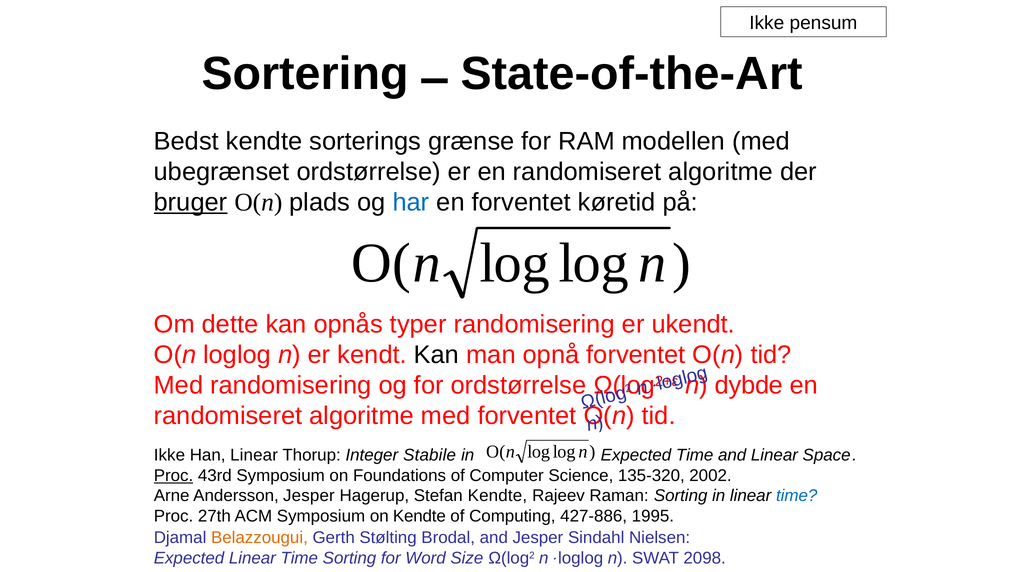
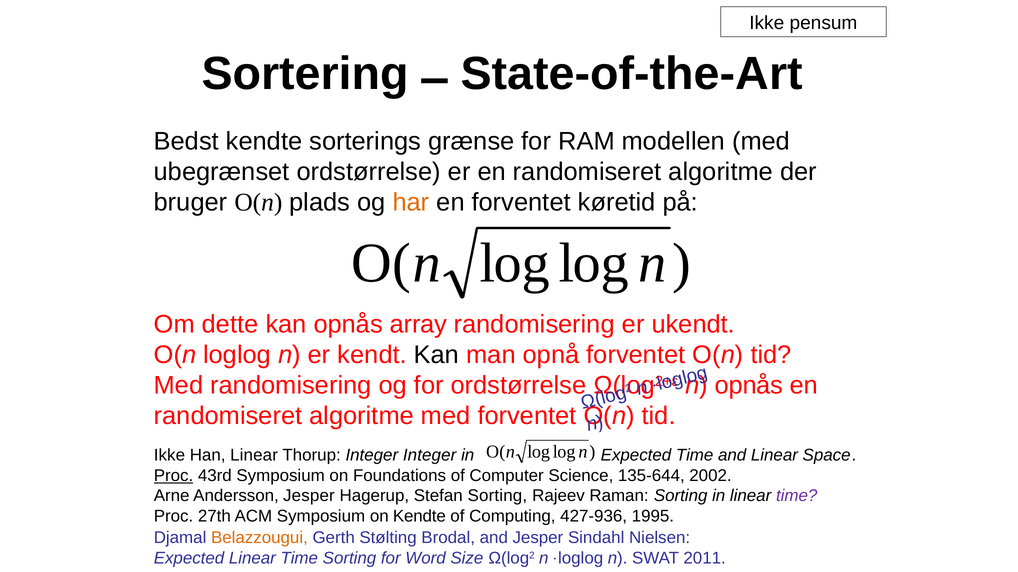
bruger underline: present -> none
har colour: blue -> orange
typer: typer -> array
dybde at (749, 386): dybde -> opnås
Integer Stabile: Stabile -> Integer
135-320: 135-320 -> 135-644
Stefan Kendte: Kendte -> Sorting
time at (797, 496) colour: blue -> purple
427-886: 427-886 -> 427-936
2098: 2098 -> 2011
